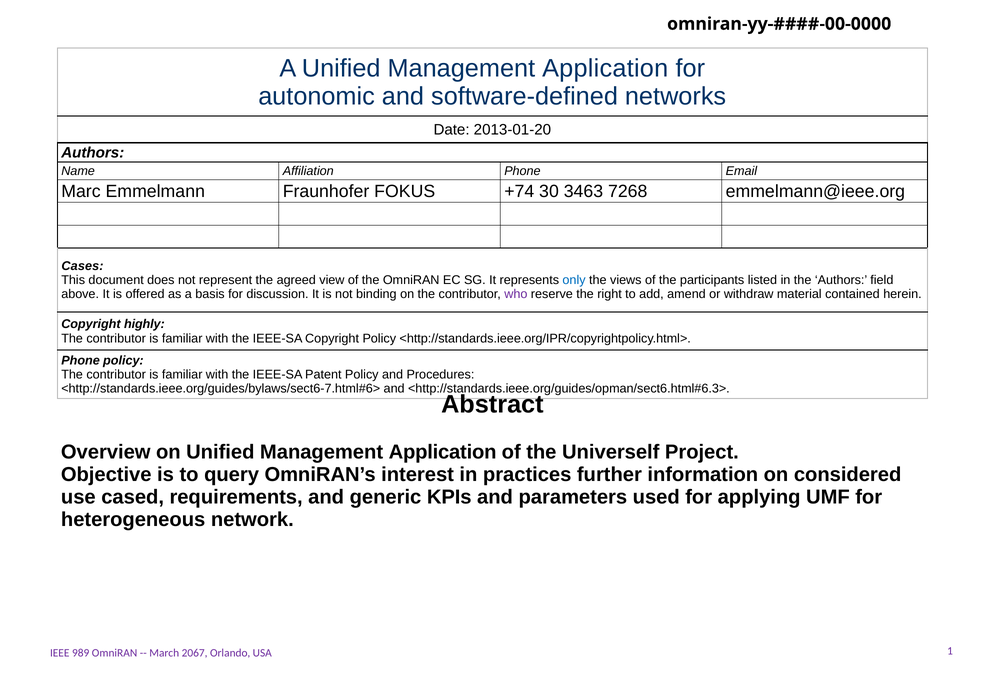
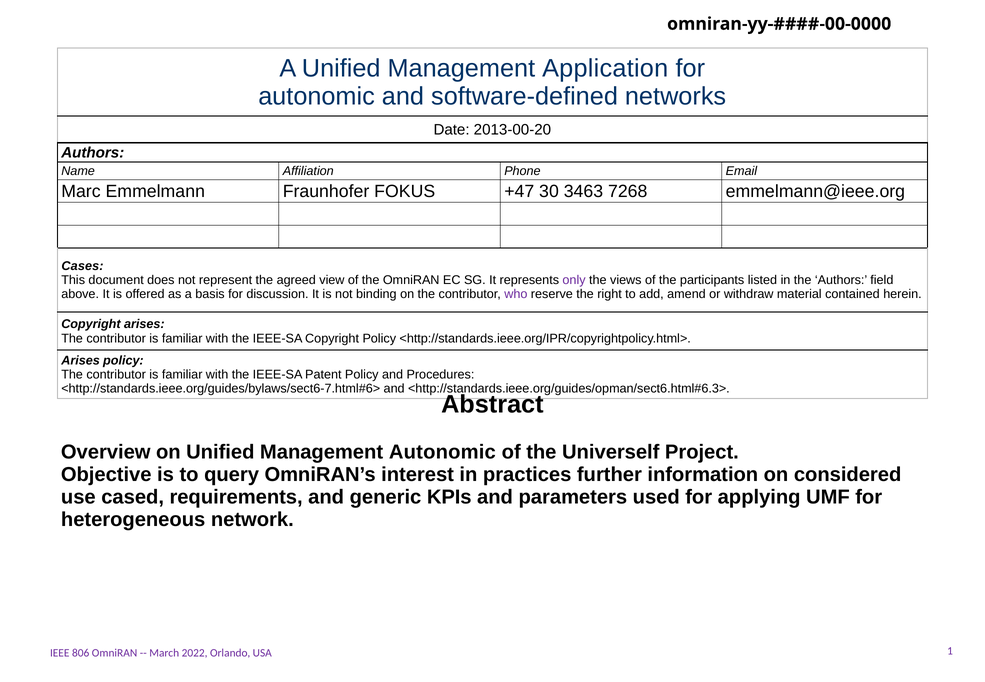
2013-01-20: 2013-01-20 -> 2013-00-20
+74: +74 -> +47
only colour: blue -> purple
Copyright highly: highly -> arises
Phone at (81, 360): Phone -> Arises
on Unified Management Application: Application -> Autonomic
989: 989 -> 806
2067: 2067 -> 2022
